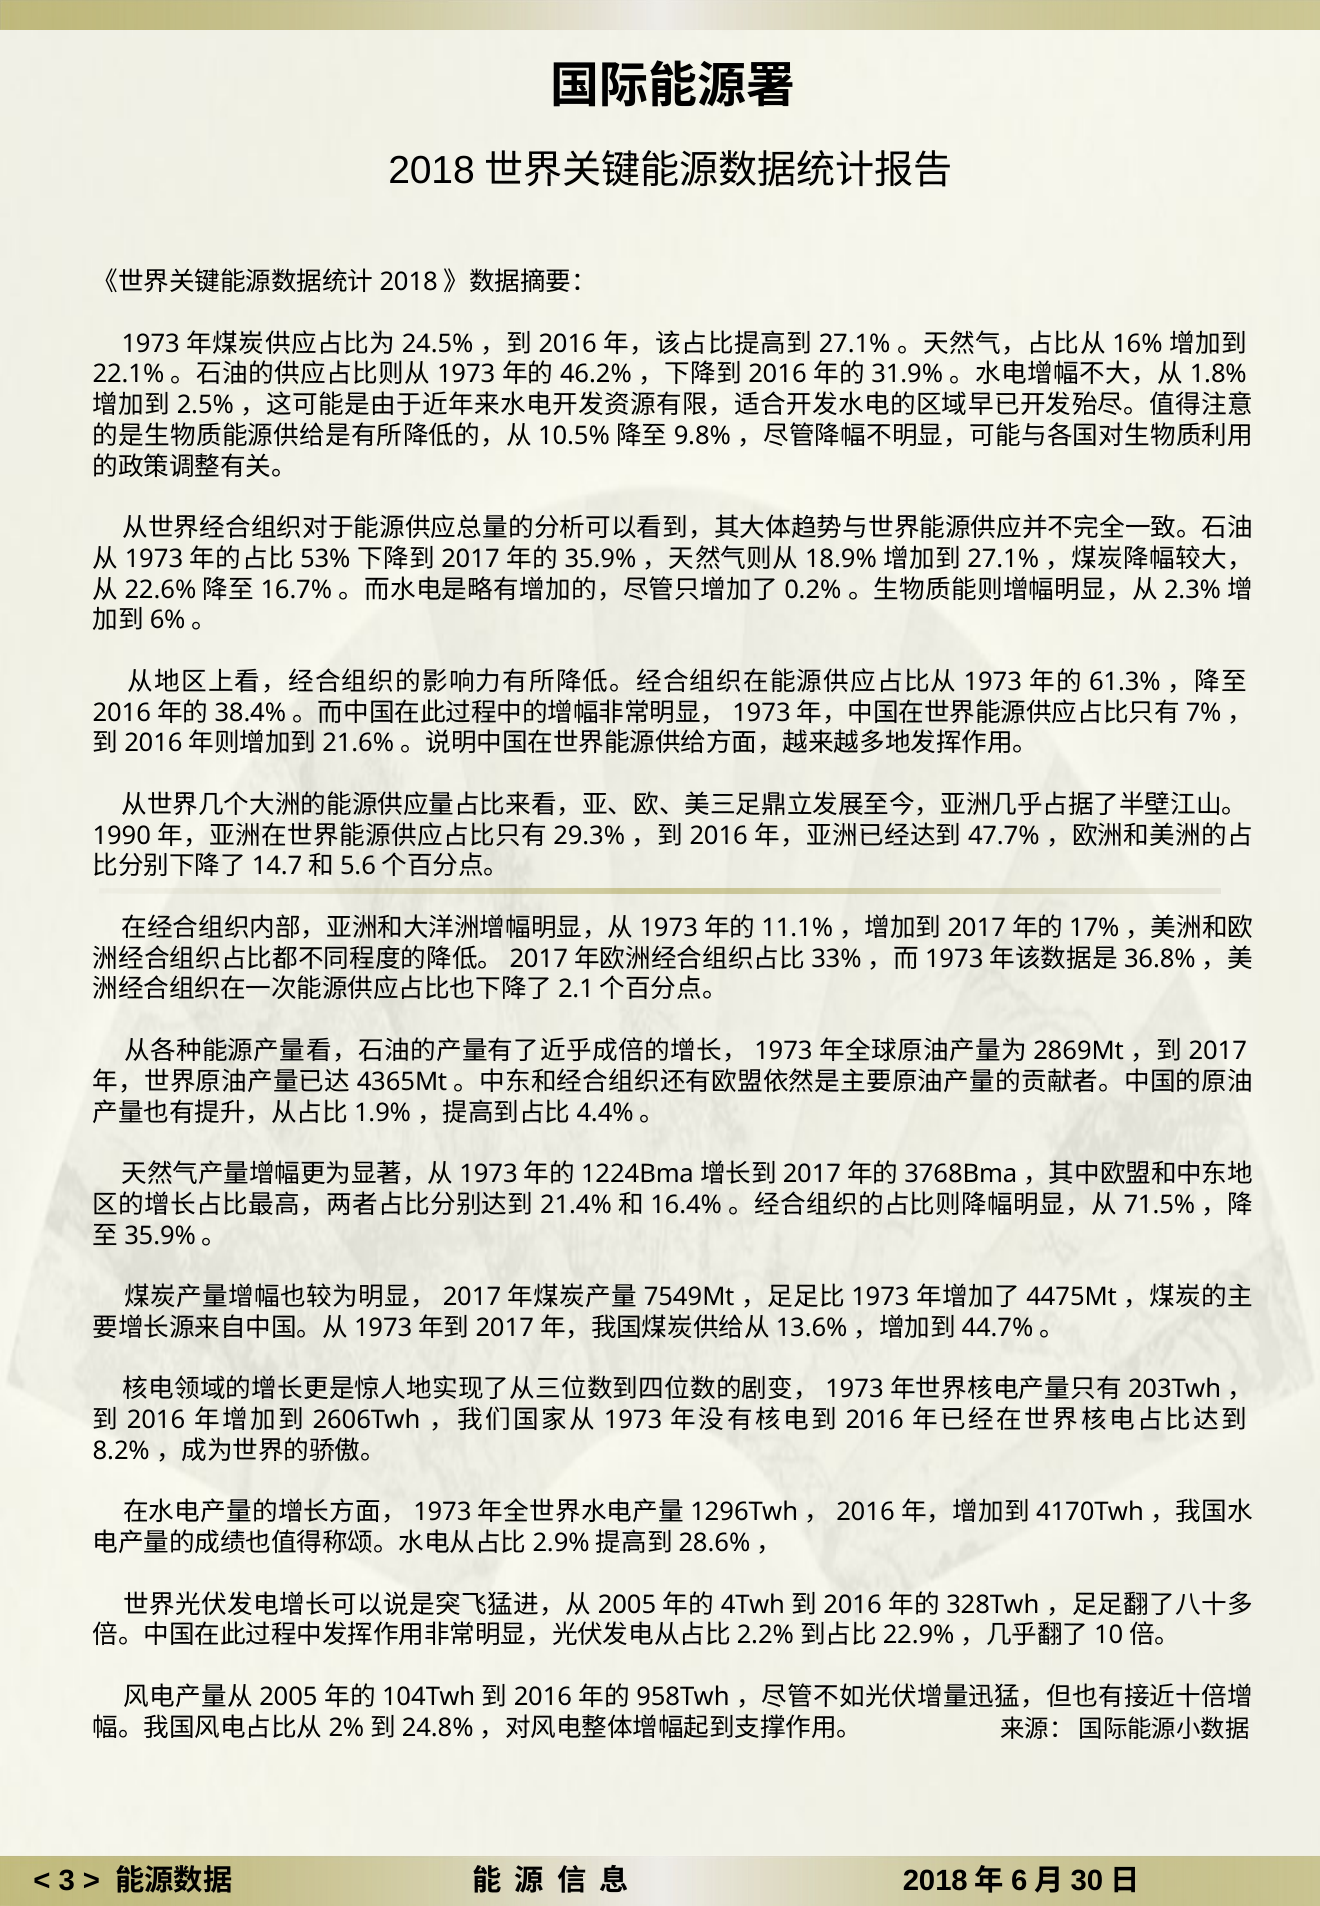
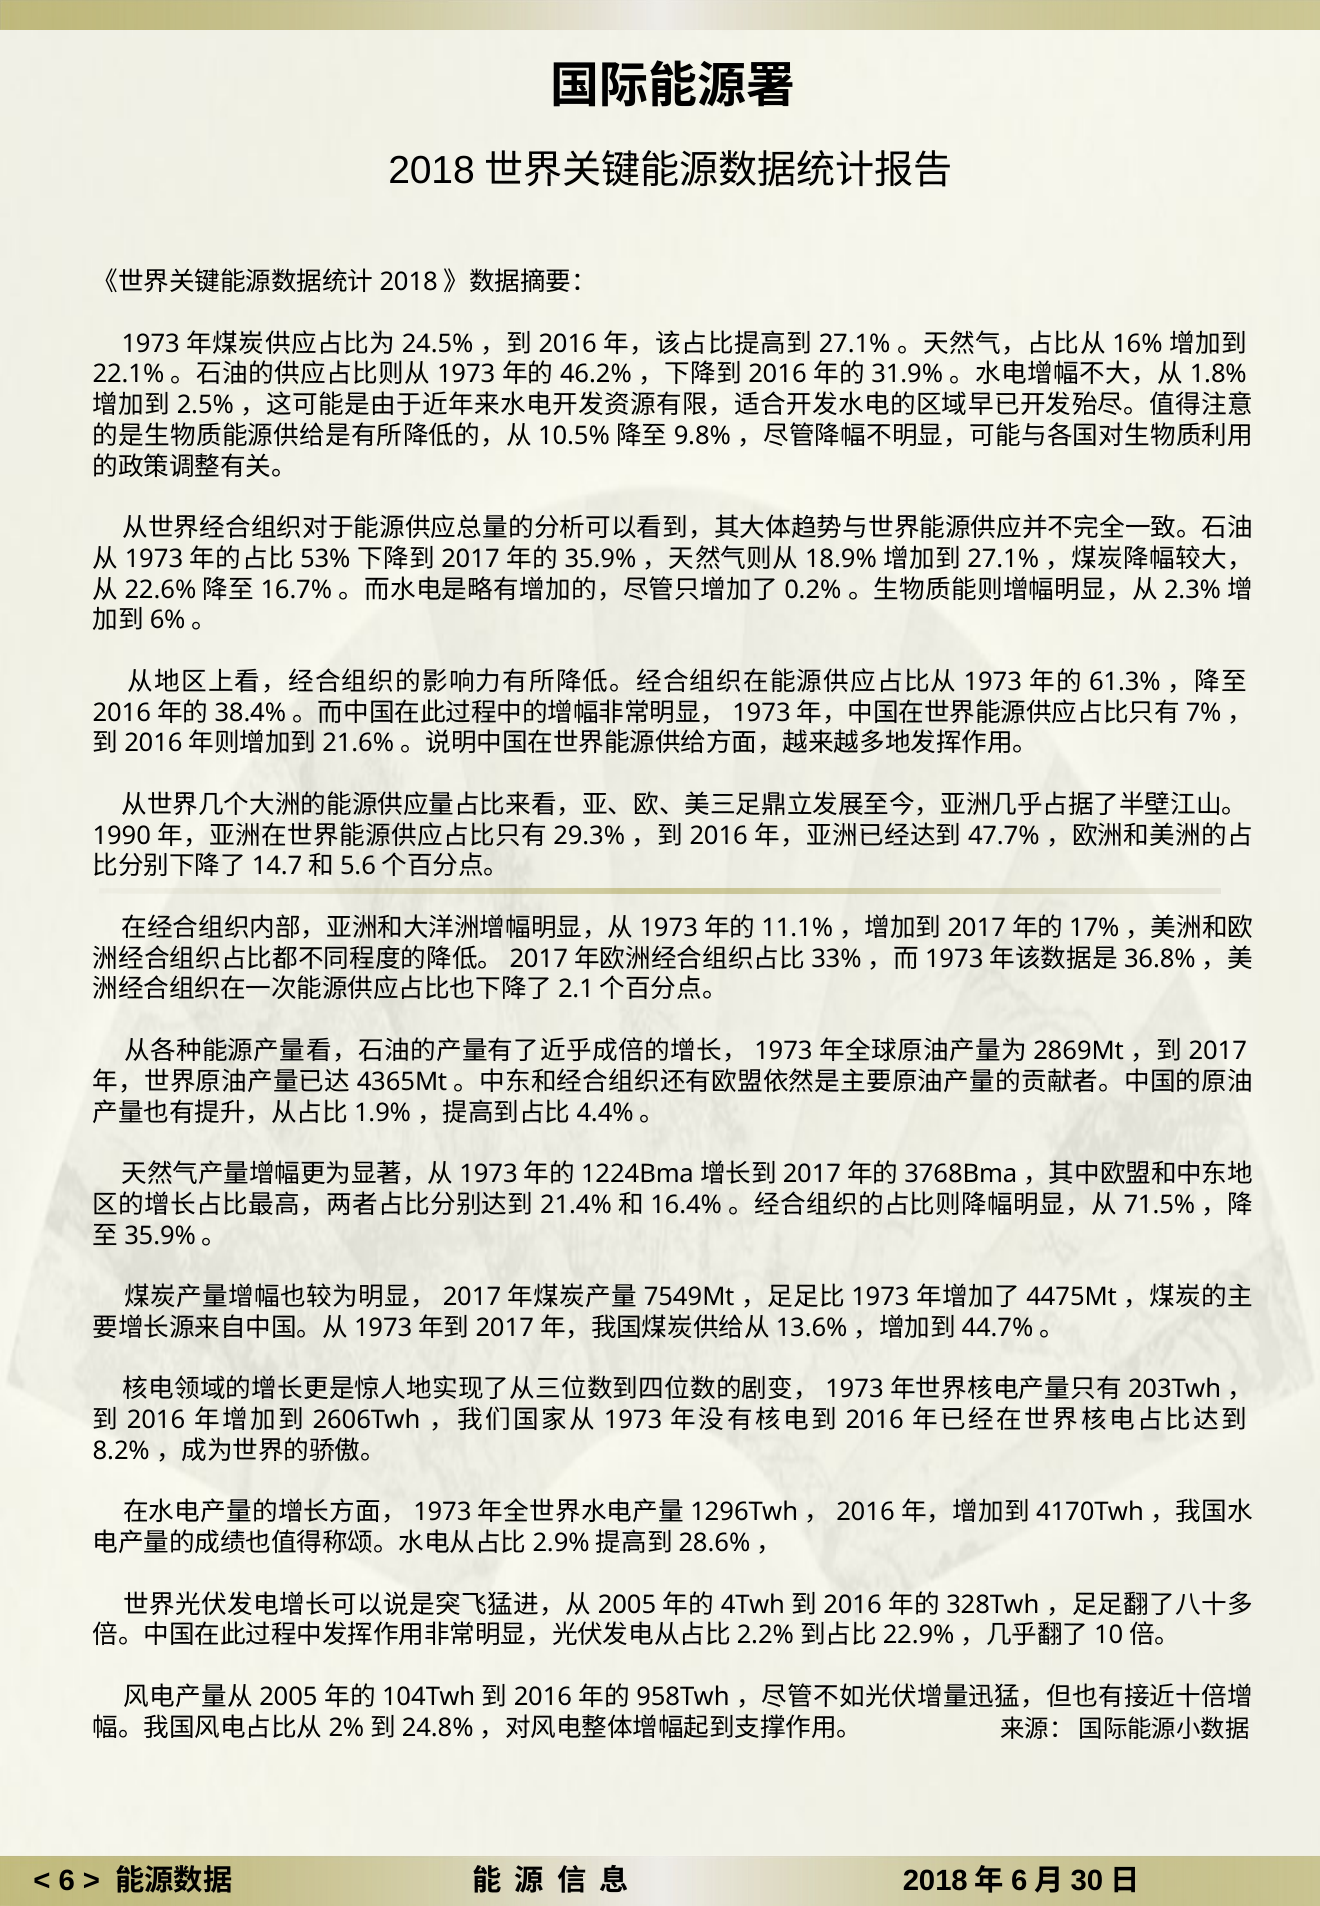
3: 3 -> 6
